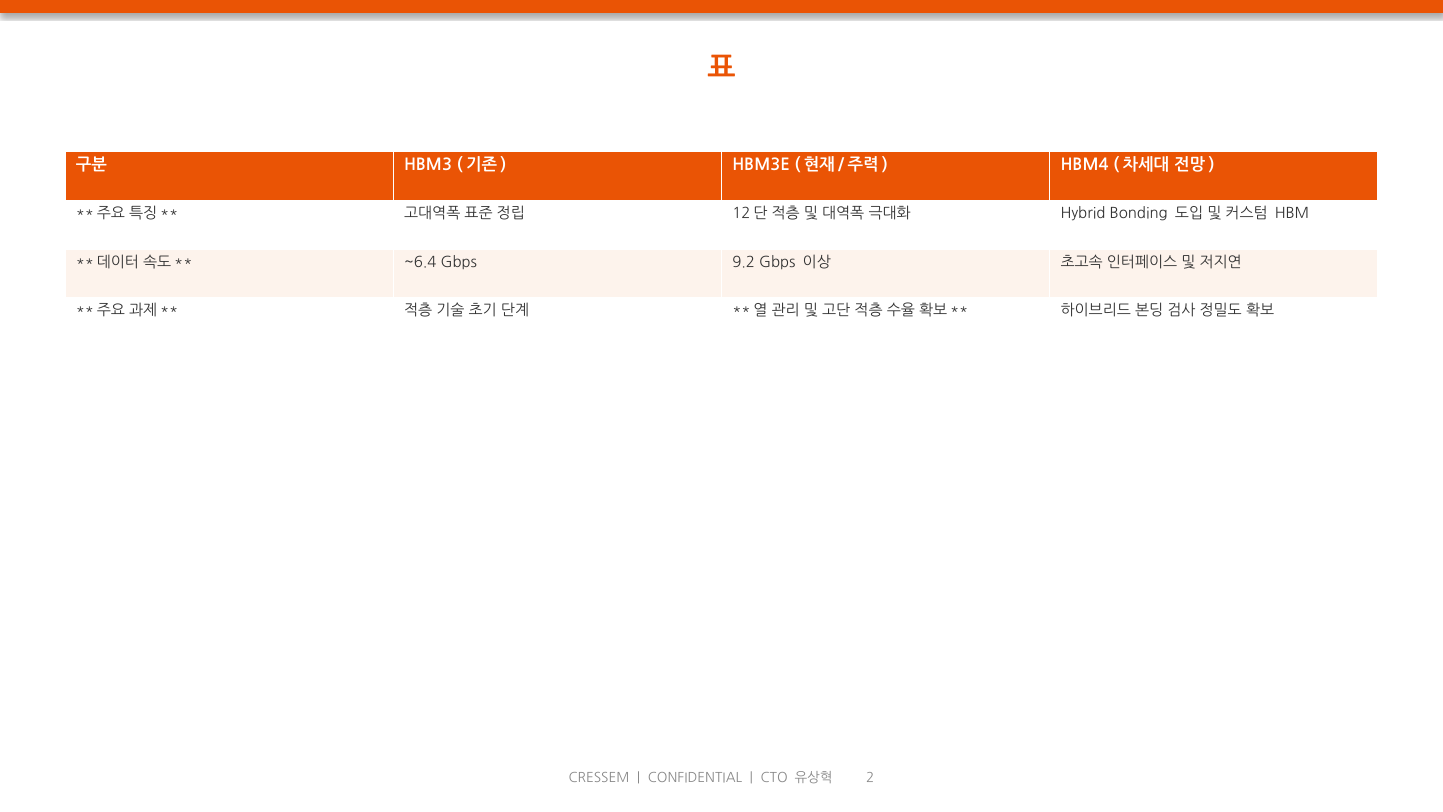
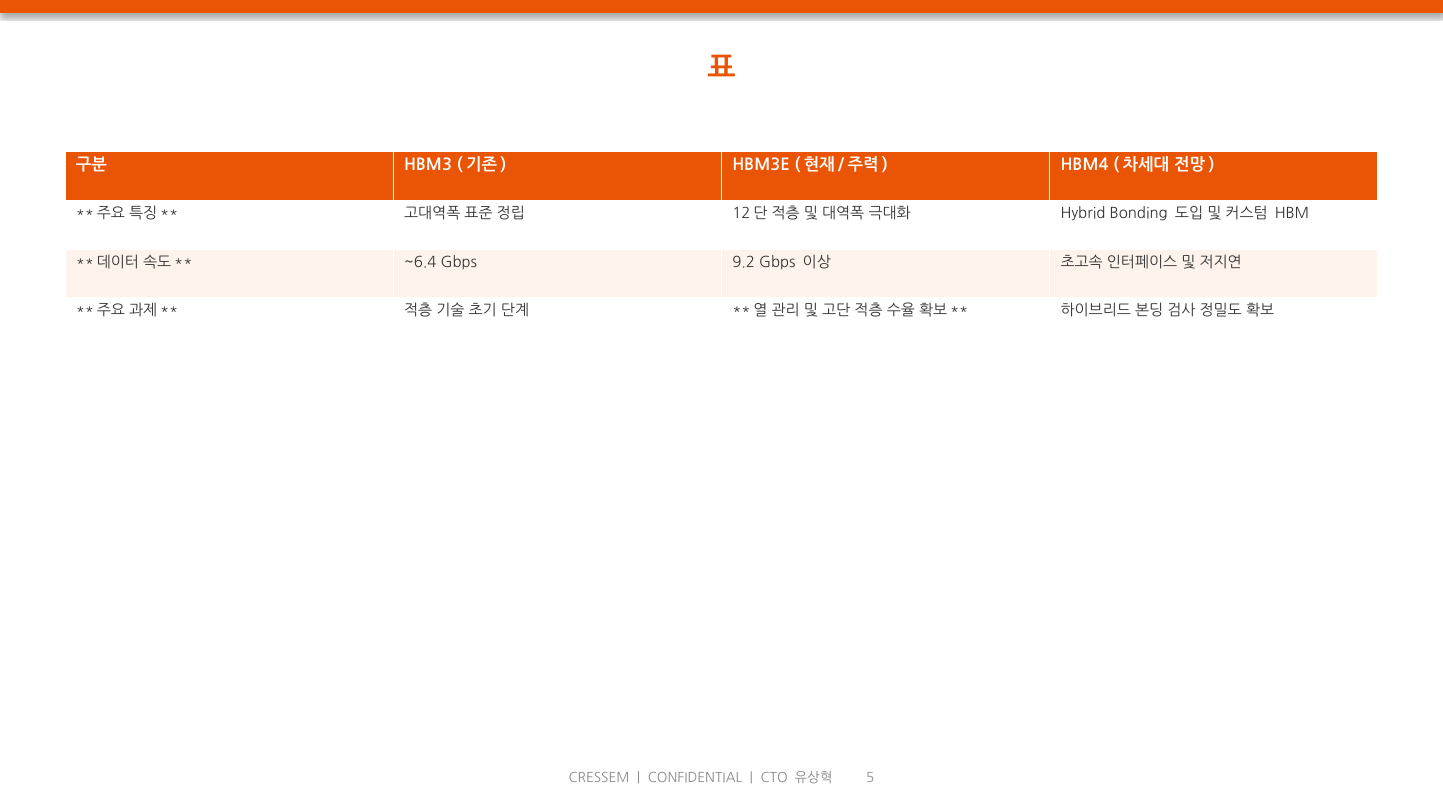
2: 2 -> 5
